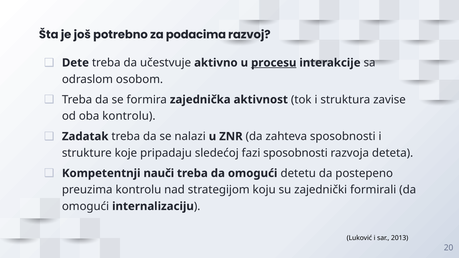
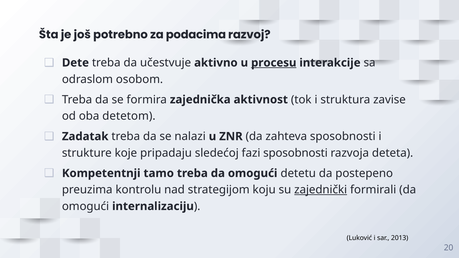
oba kontrolu: kontrolu -> detetom
nauči: nauči -> tamo
zajednički underline: none -> present
